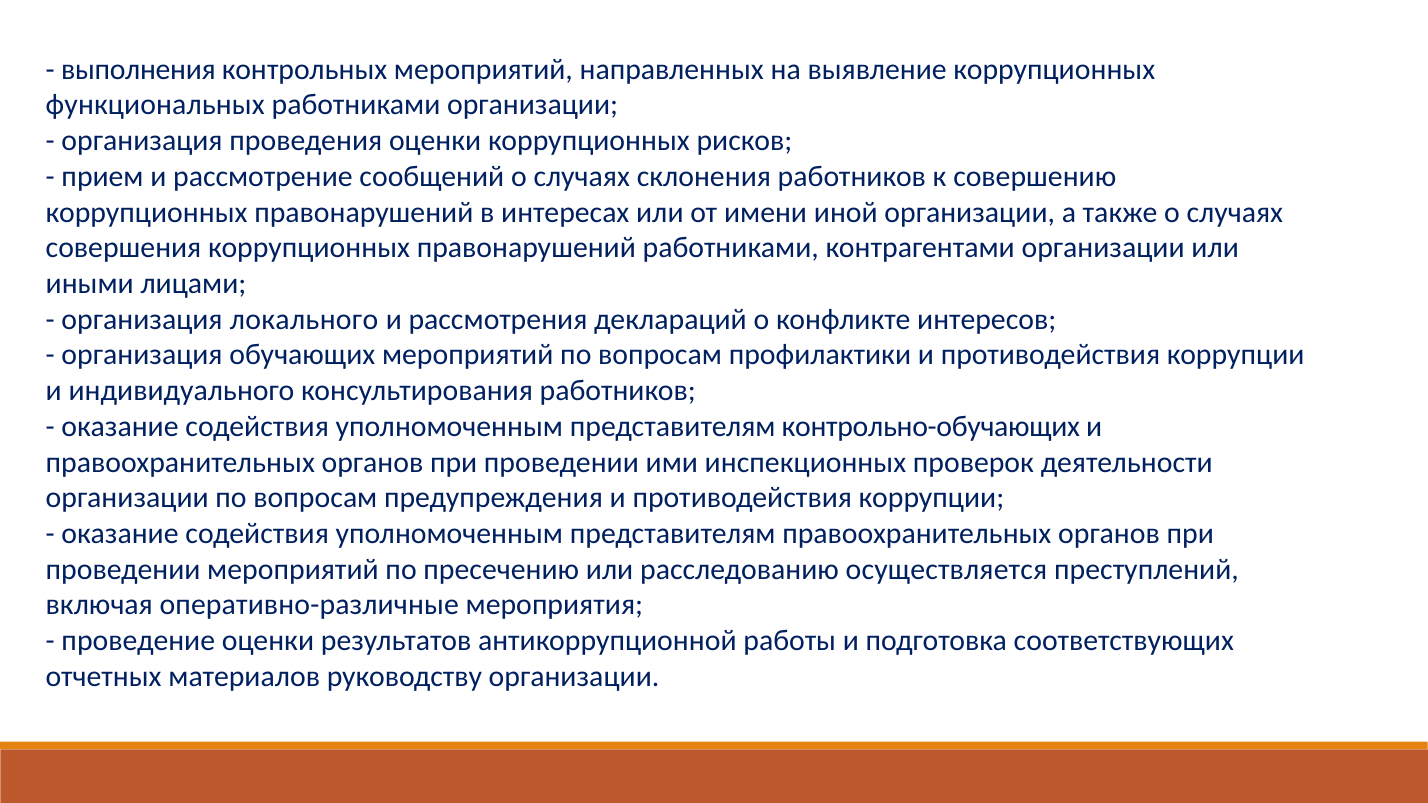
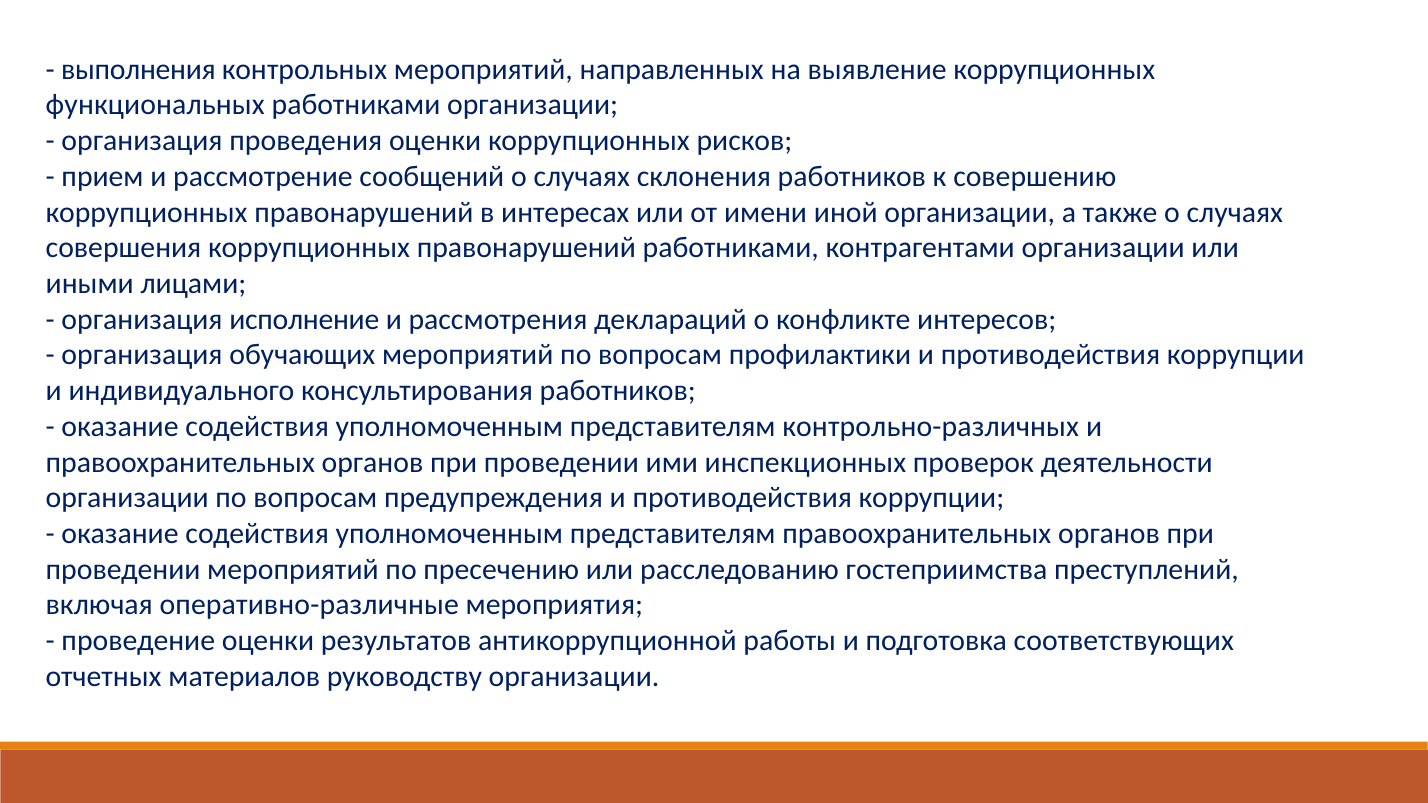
локального: локального -> исполнение
контрольно-обучающих: контрольно-обучающих -> контрольно-различных
осуществляется: осуществляется -> гостеприимства
